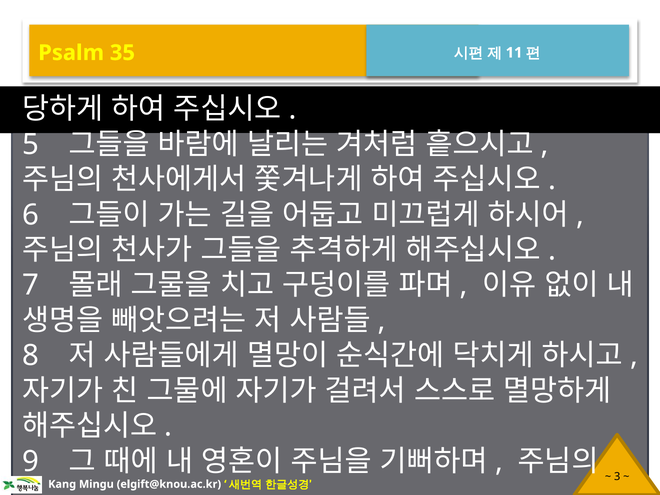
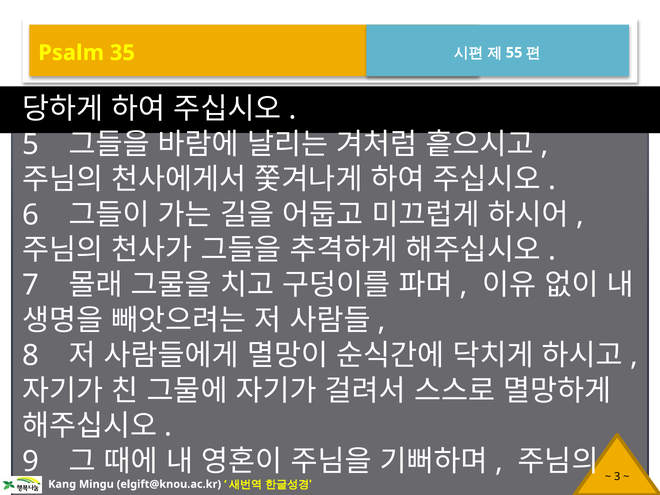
11: 11 -> 55
